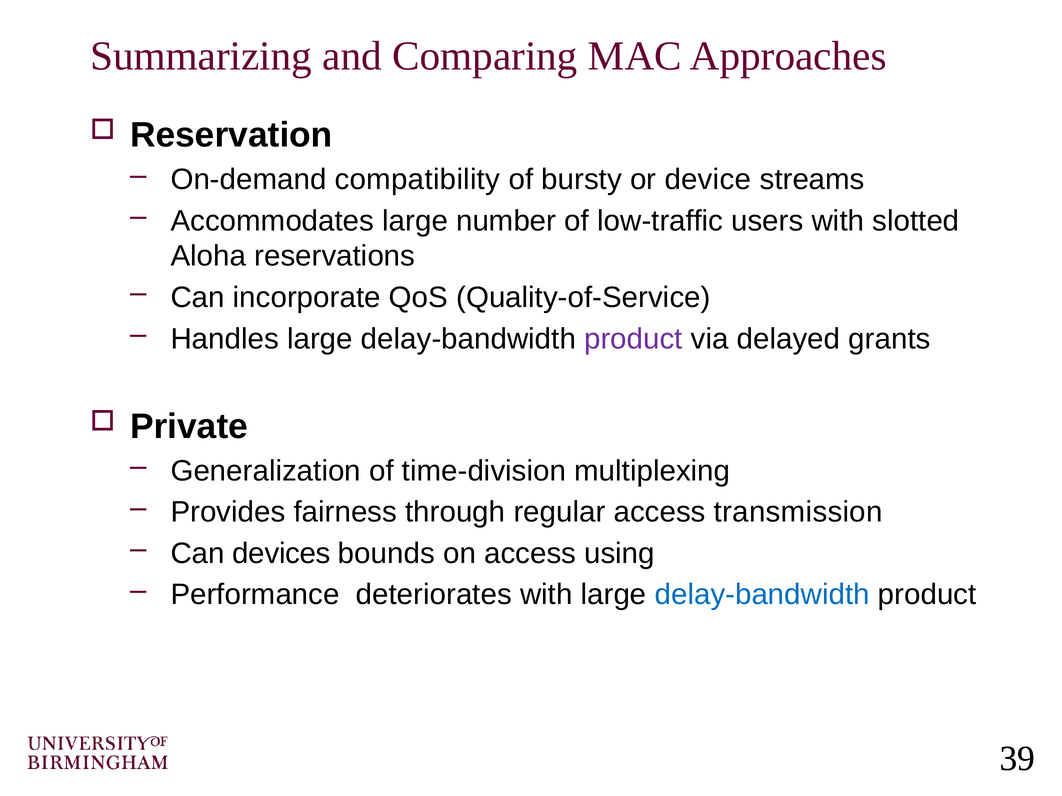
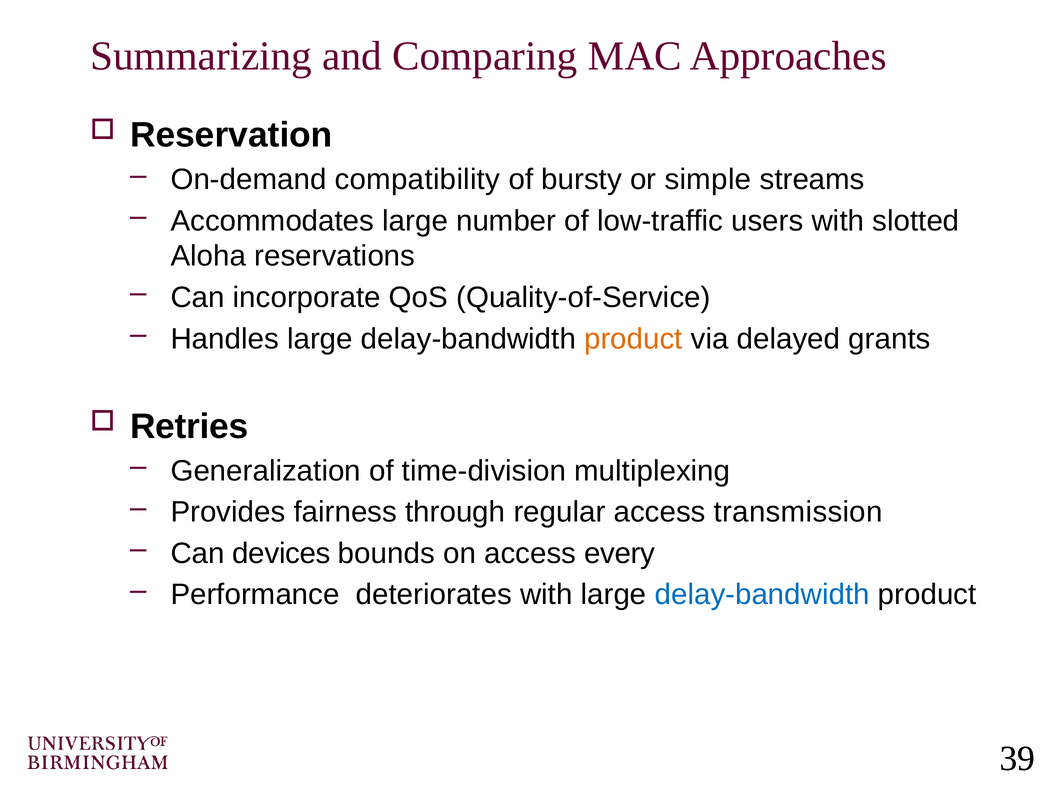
device: device -> simple
product at (633, 339) colour: purple -> orange
Private: Private -> Retries
using: using -> every
